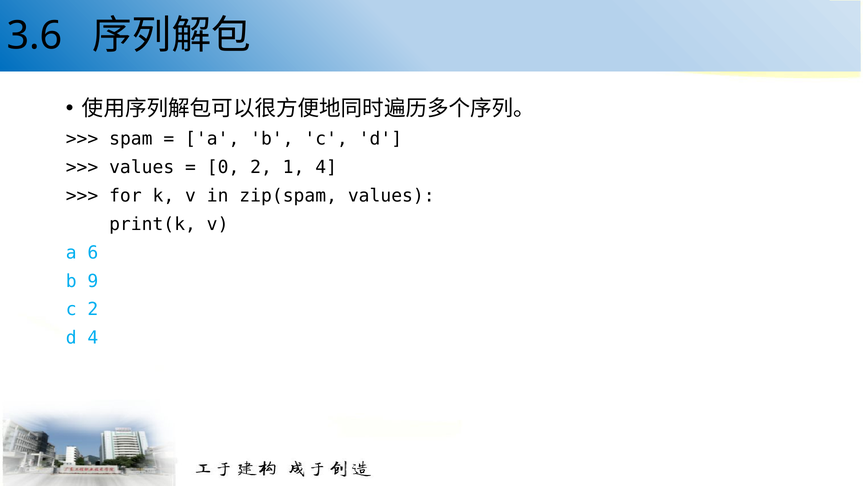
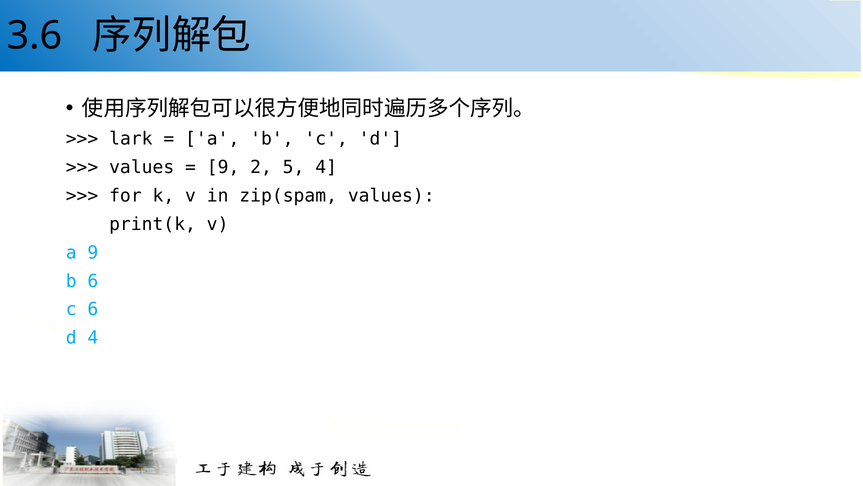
spam: spam -> lark
0 at (223, 167): 0 -> 9
1: 1 -> 5
a 6: 6 -> 9
b 9: 9 -> 6
c 2: 2 -> 6
